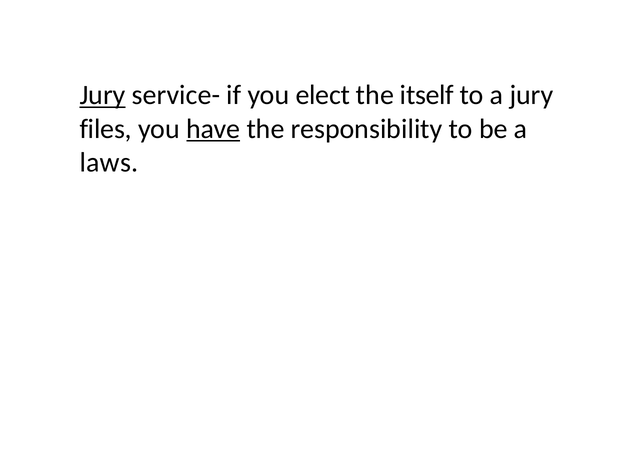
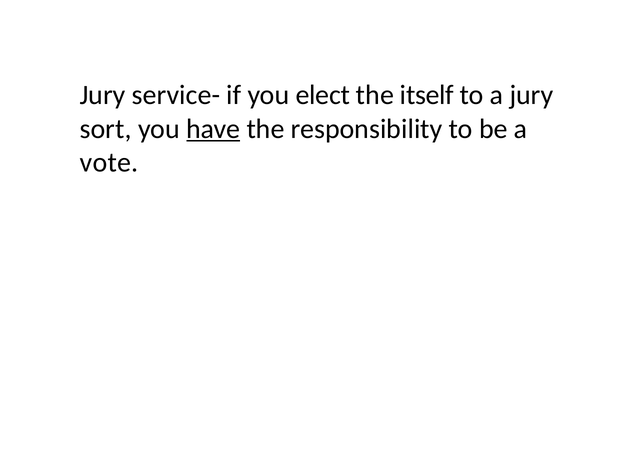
Jury at (103, 95) underline: present -> none
files: files -> sort
laws: laws -> vote
